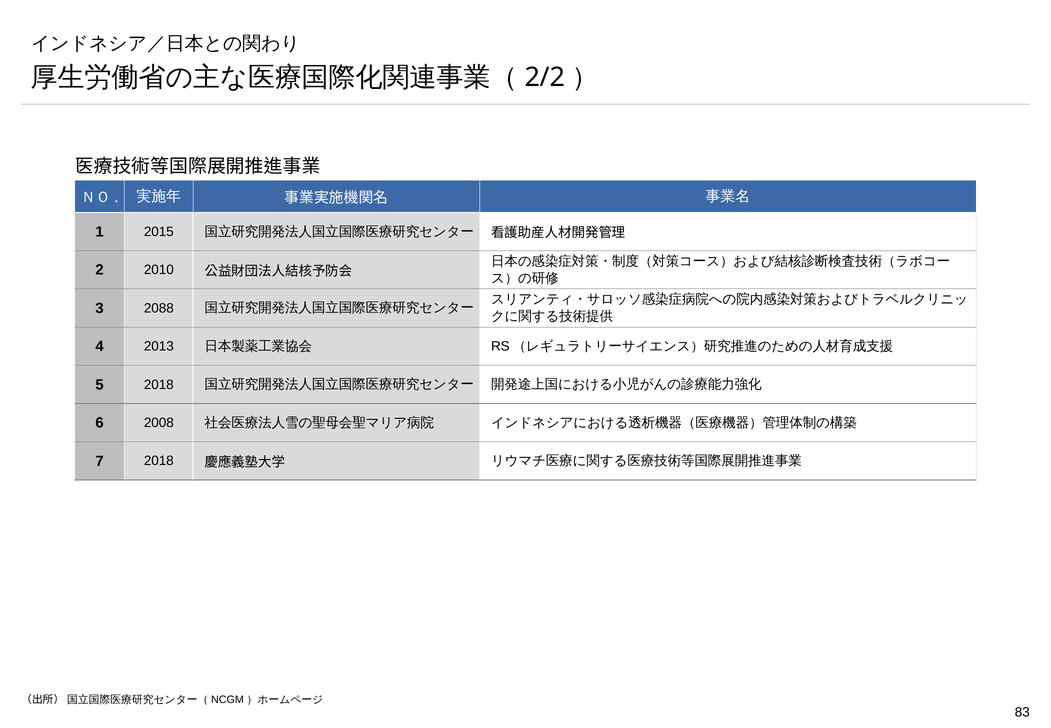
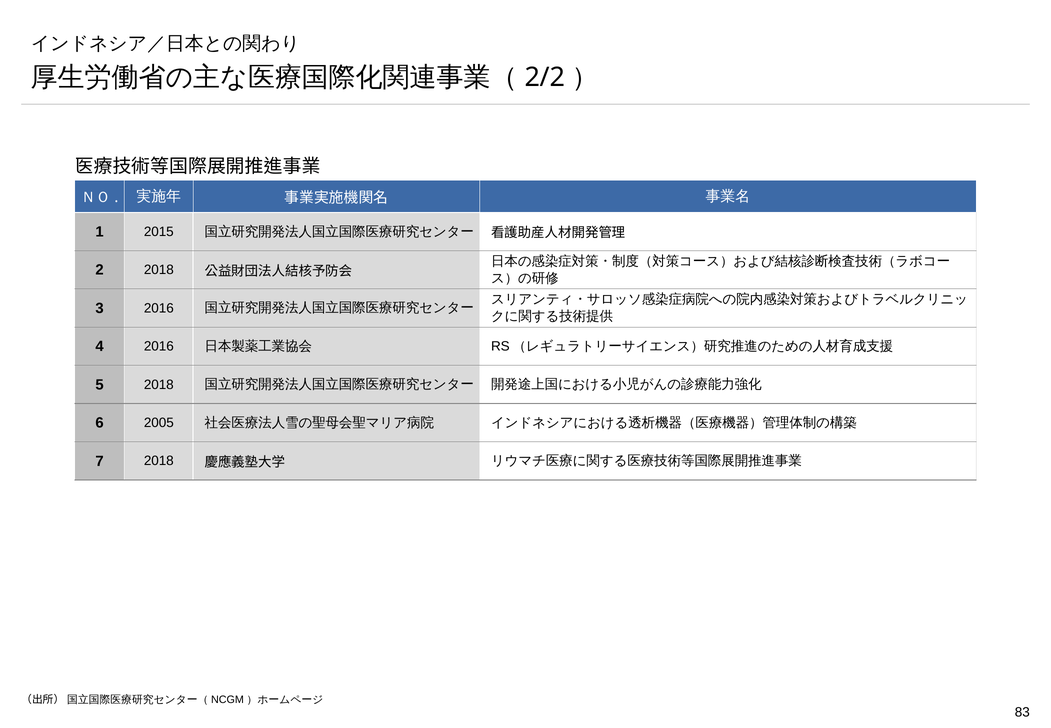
2 2010: 2010 -> 2018
3 2088: 2088 -> 2016
4 2013: 2013 -> 2016
2008: 2008 -> 2005
